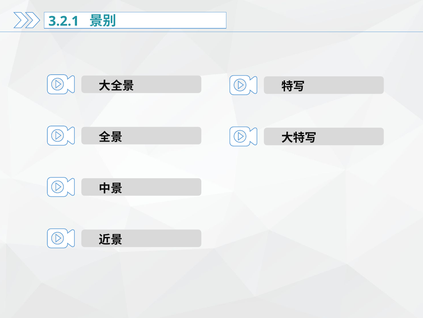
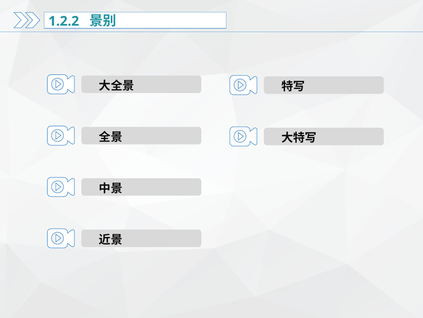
3.2.1: 3.2.1 -> 1.2.2
